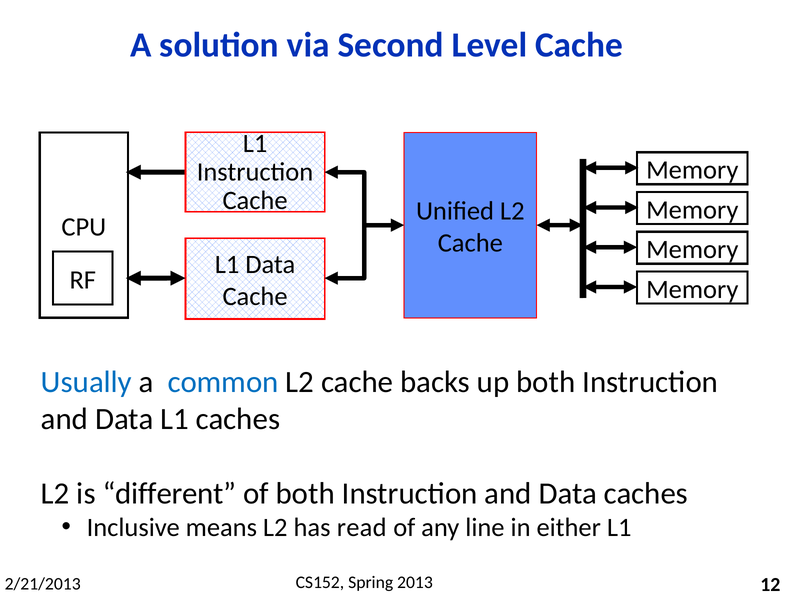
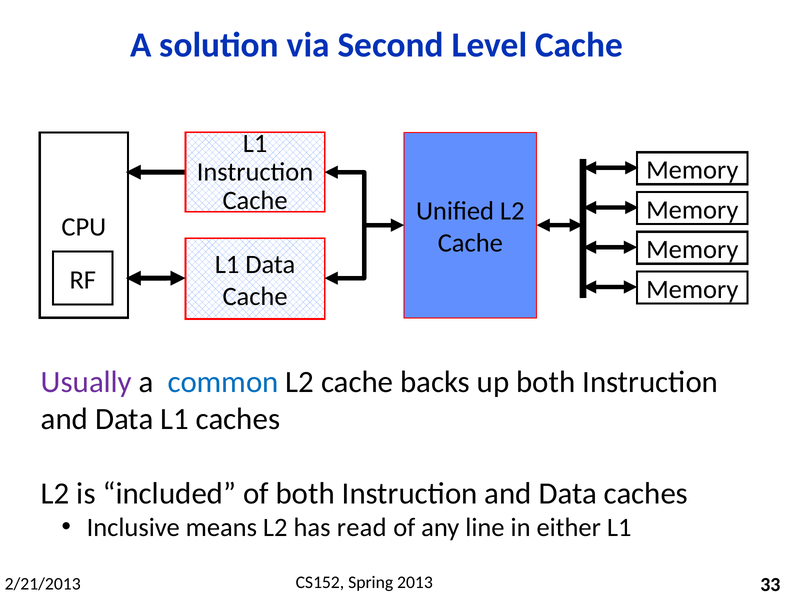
Usually colour: blue -> purple
different: different -> included
12: 12 -> 33
